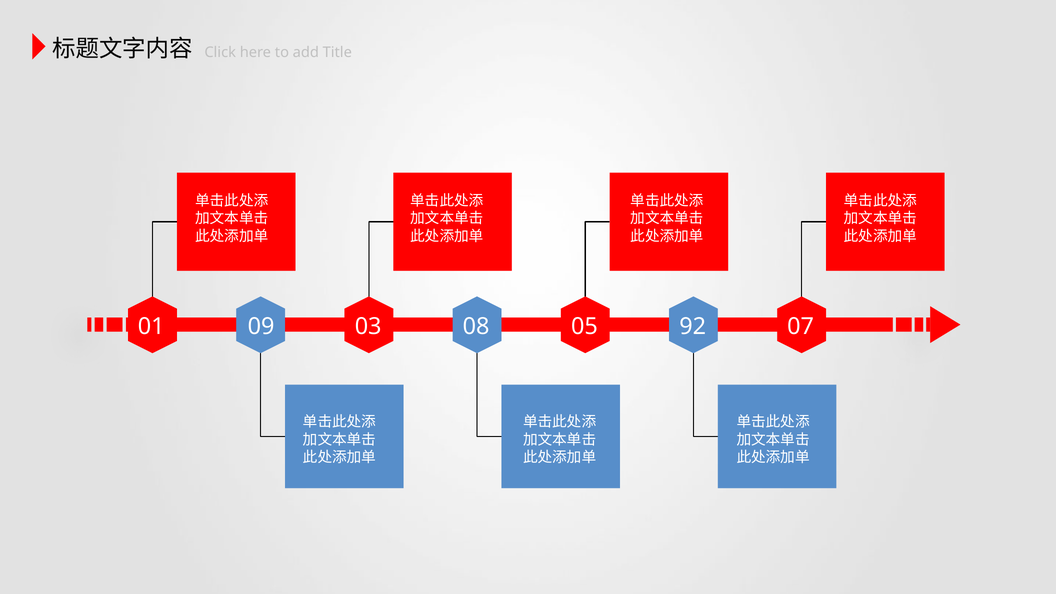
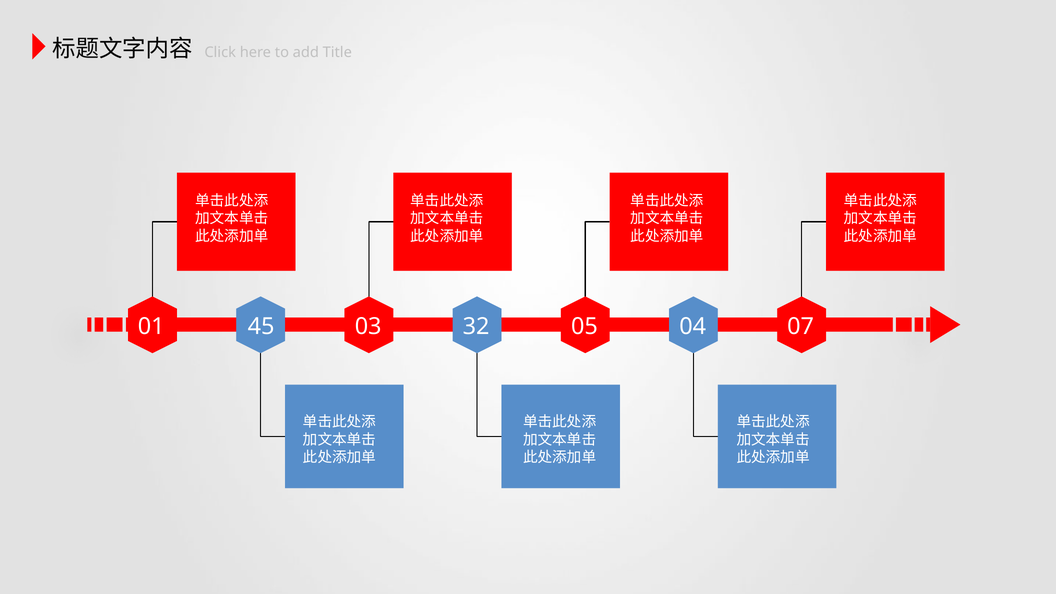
09: 09 -> 45
08: 08 -> 32
92: 92 -> 04
